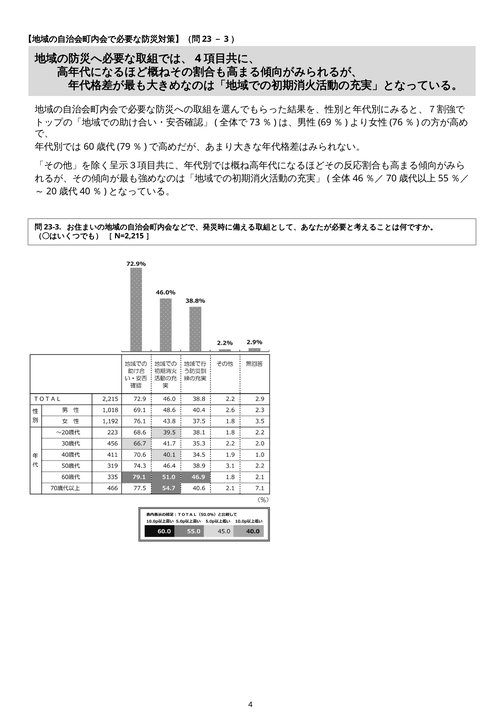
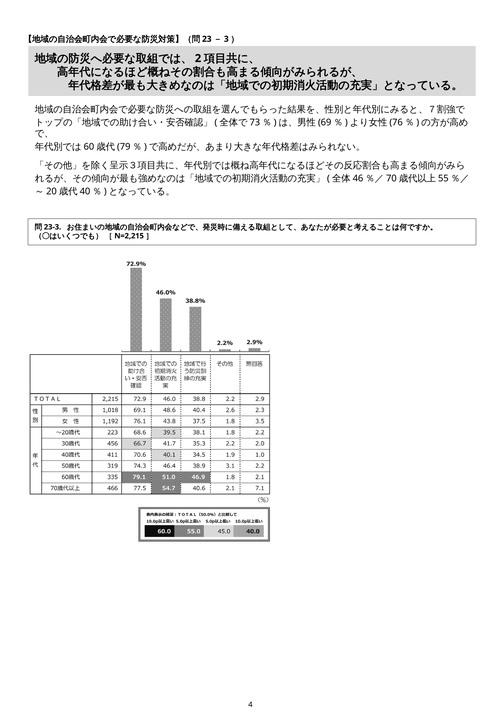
4 at (198, 58): 4 -> 2
